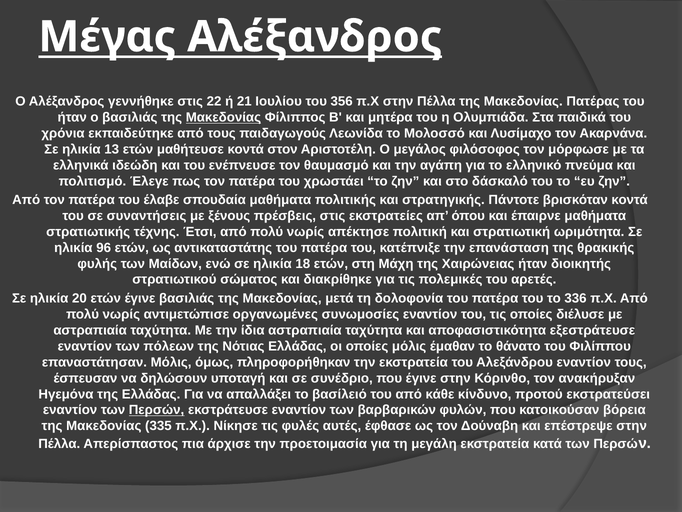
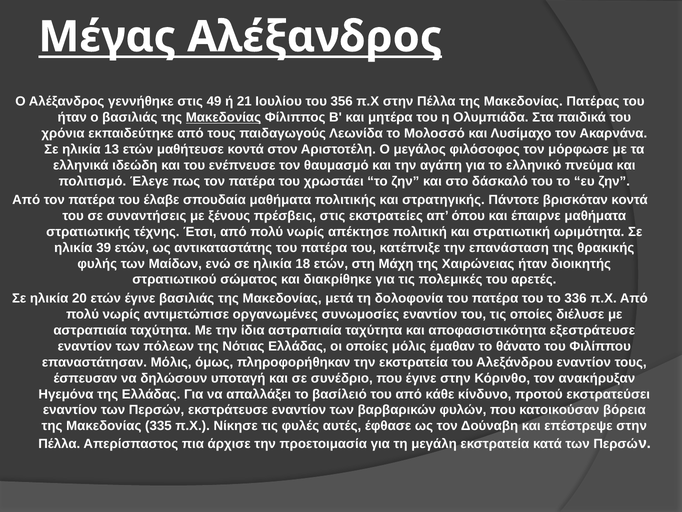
22: 22 -> 49
96: 96 -> 39
Περσών at (157, 410) underline: present -> none
